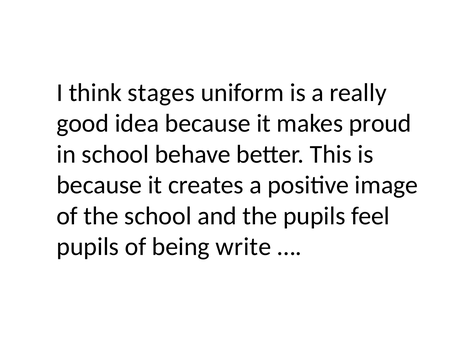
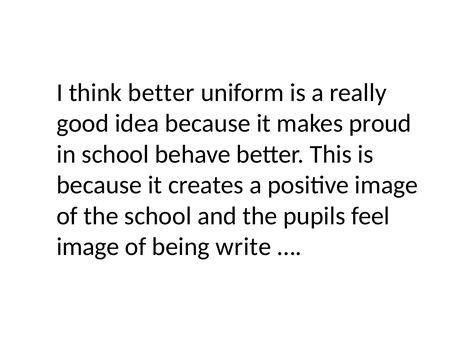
think stages: stages -> better
pupils at (88, 247): pupils -> image
